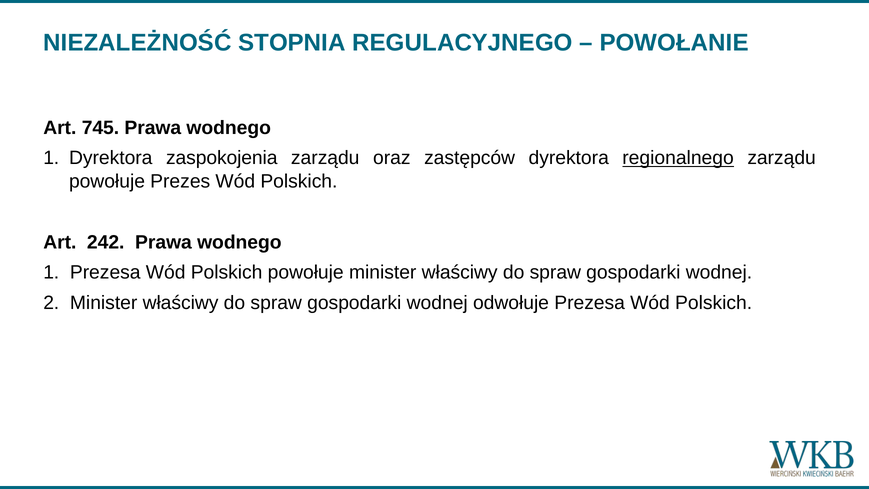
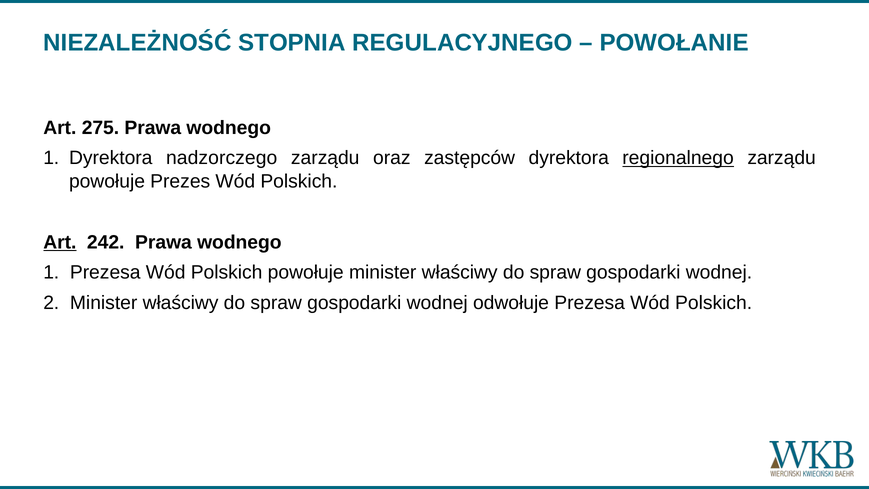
745: 745 -> 275
zaspokojenia: zaspokojenia -> nadzorczego
Art at (60, 242) underline: none -> present
